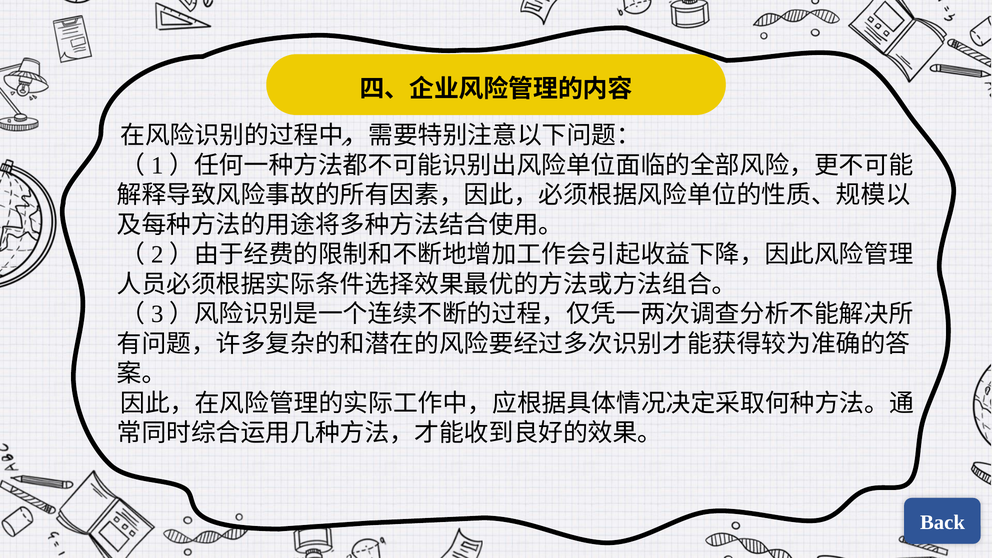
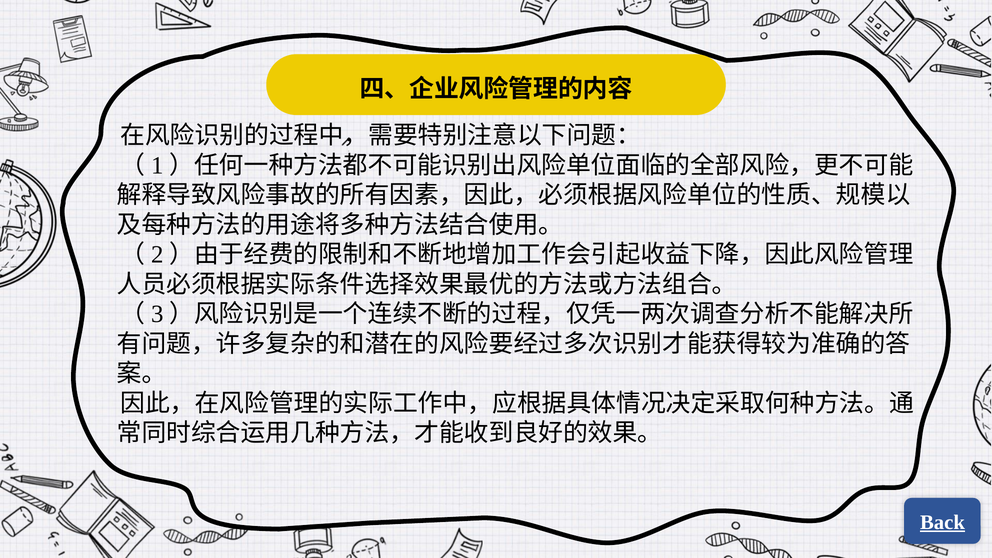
Back underline: none -> present
